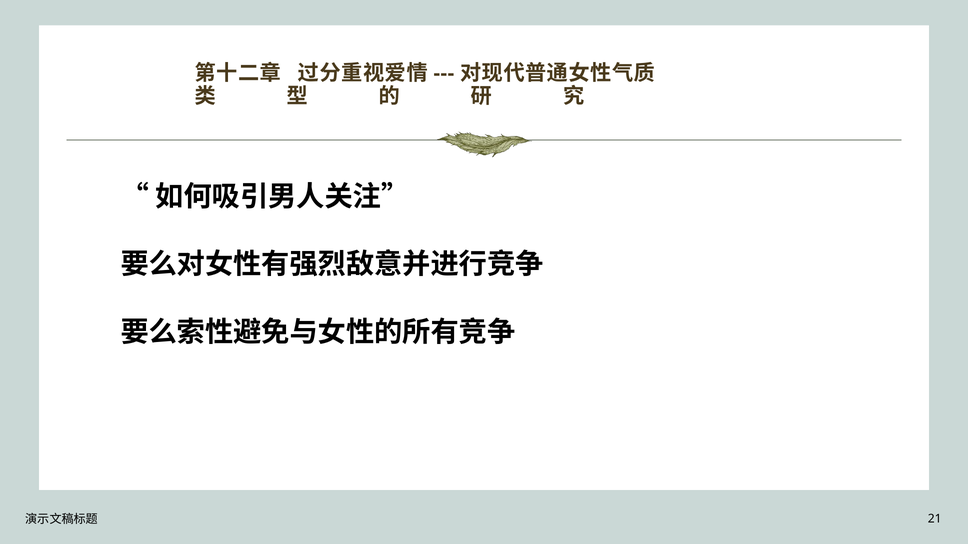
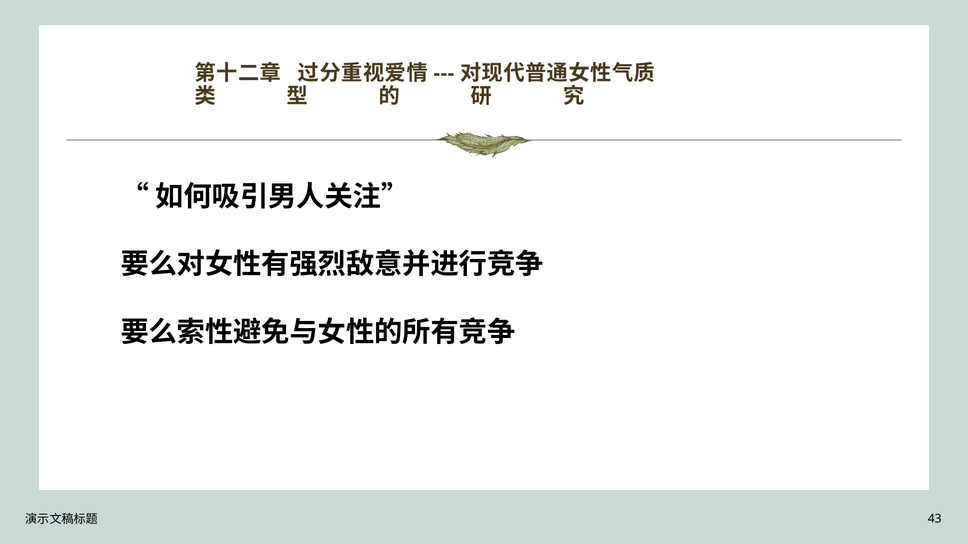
21: 21 -> 43
